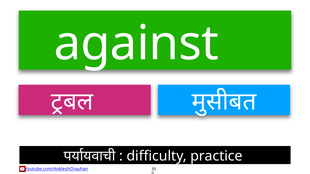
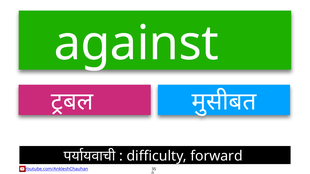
practice: practice -> forward
